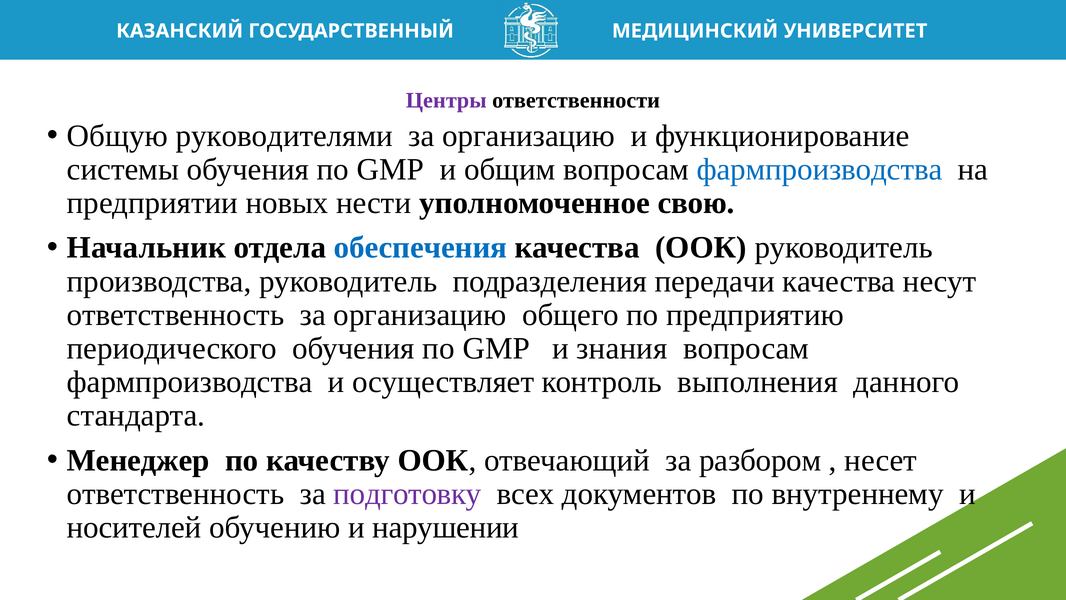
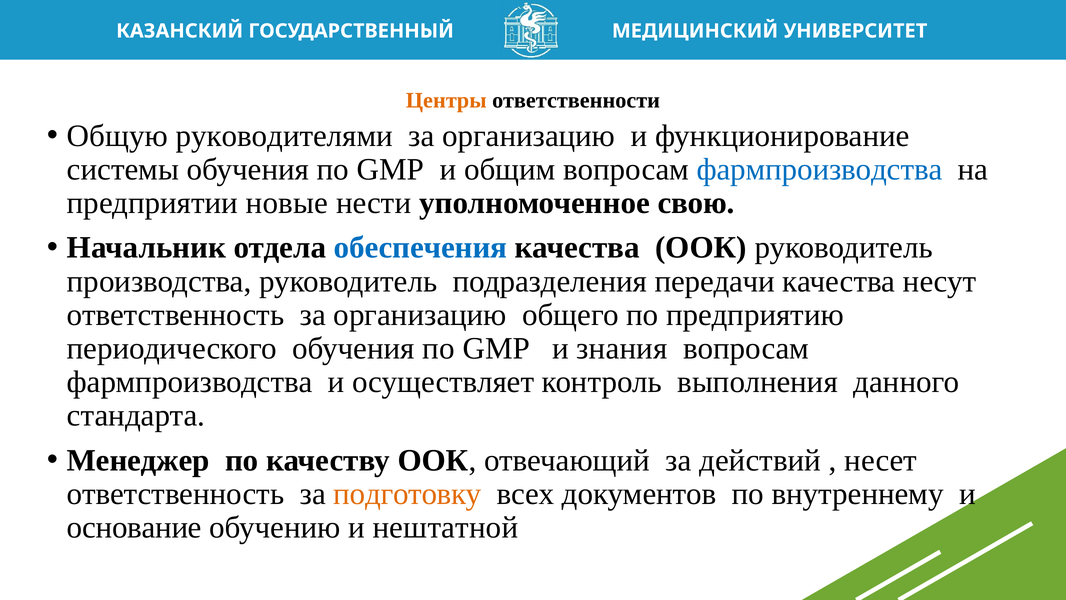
Центры colour: purple -> orange
новых: новых -> новые
разбором: разбором -> действий
подготовку colour: purple -> orange
носителей: носителей -> основание
нарушении: нарушении -> нештатной
